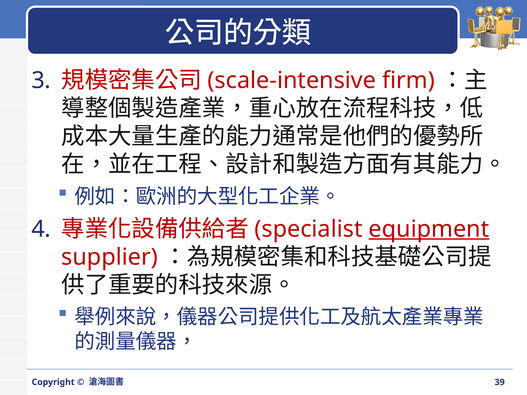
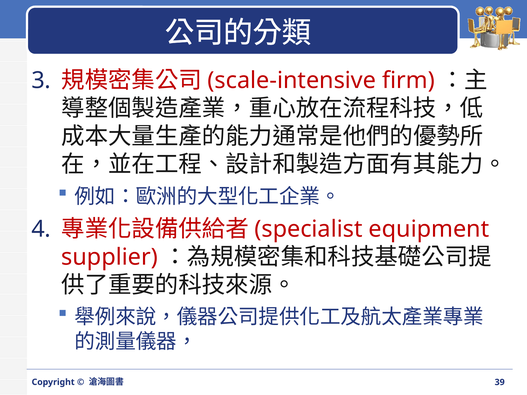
equipment underline: present -> none
